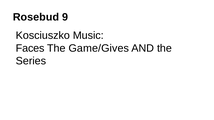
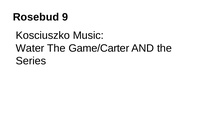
Faces: Faces -> Water
Game/Gives: Game/Gives -> Game/Carter
